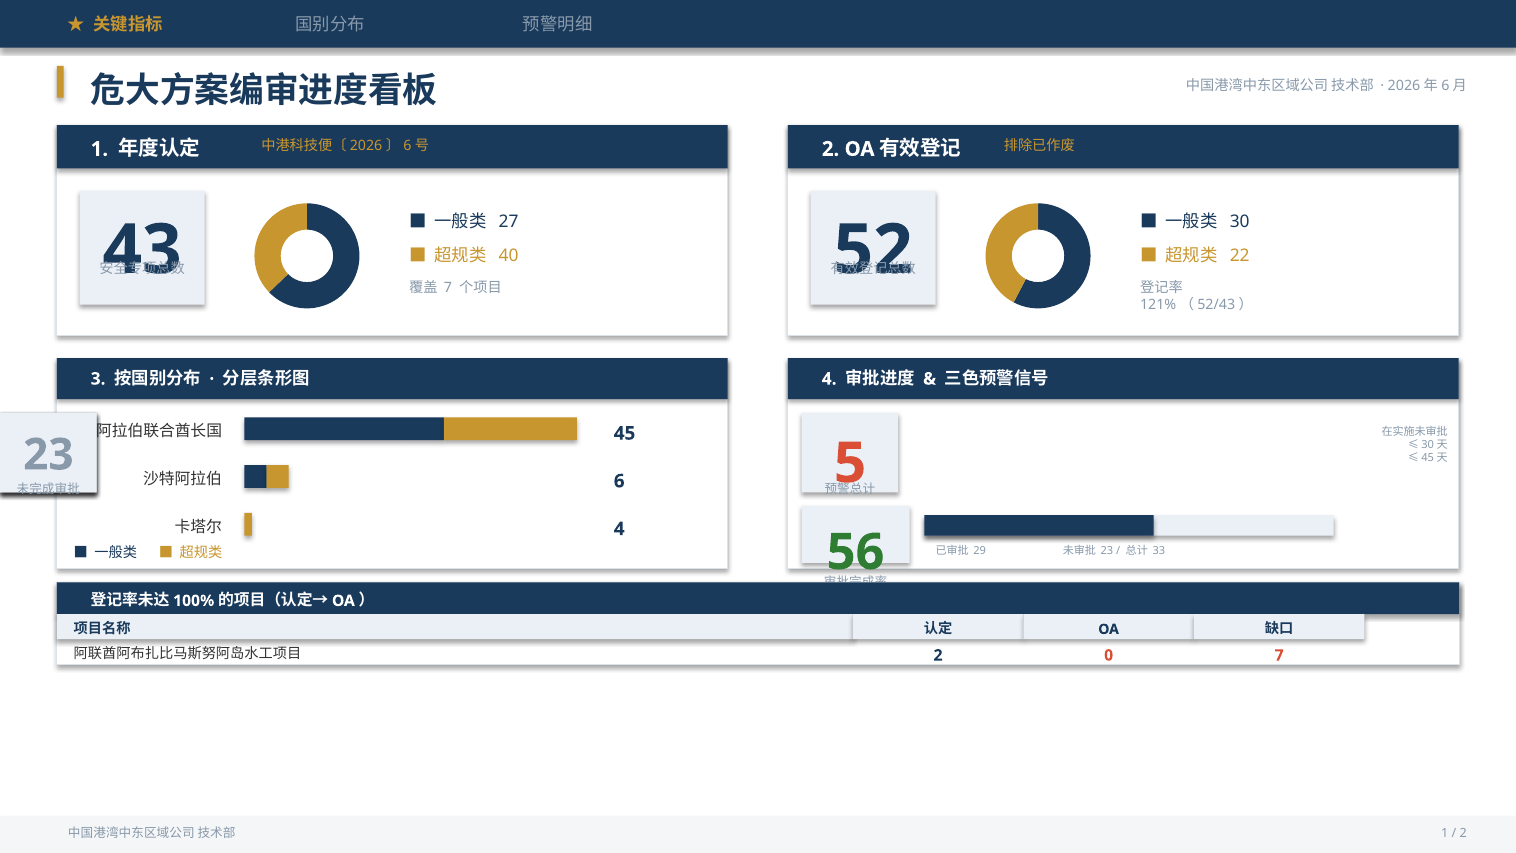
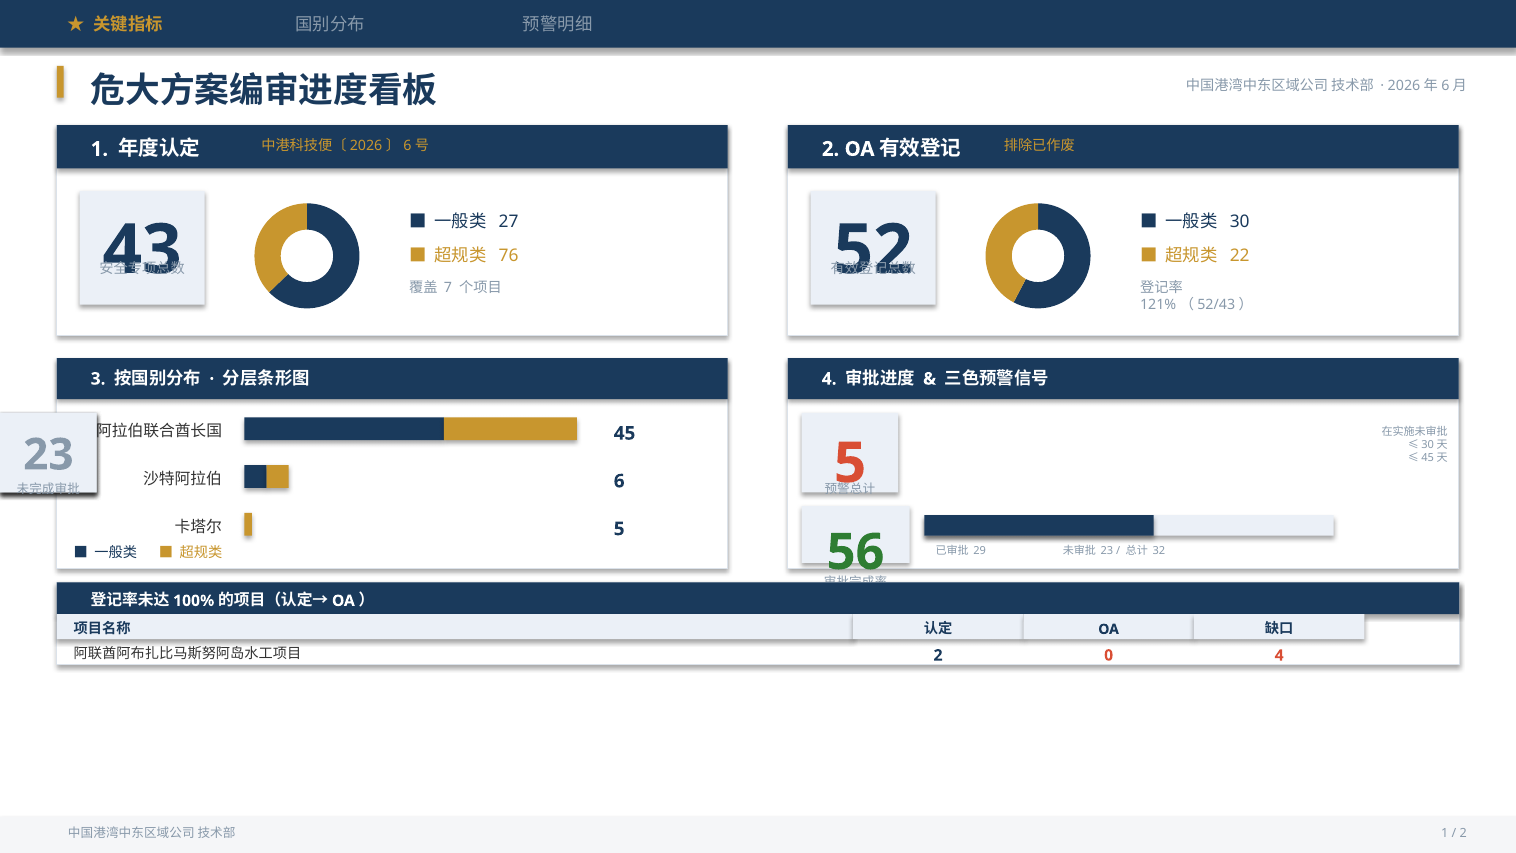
40: 40 -> 76
4 at (619, 529): 4 -> 5
33: 33 -> 32
0 7: 7 -> 4
